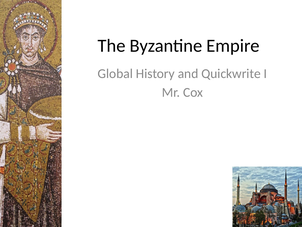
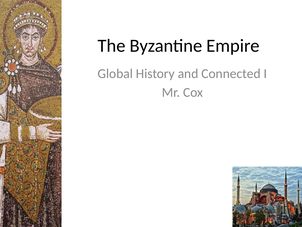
Quickwrite: Quickwrite -> Connected
